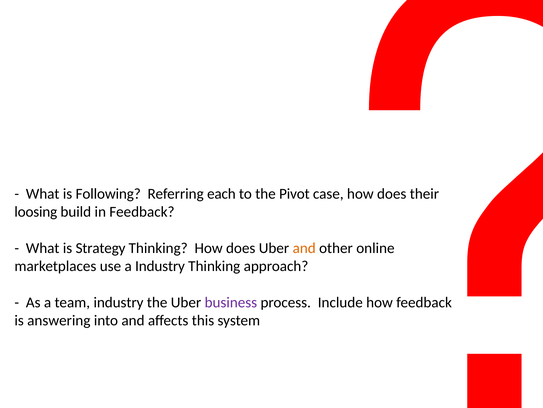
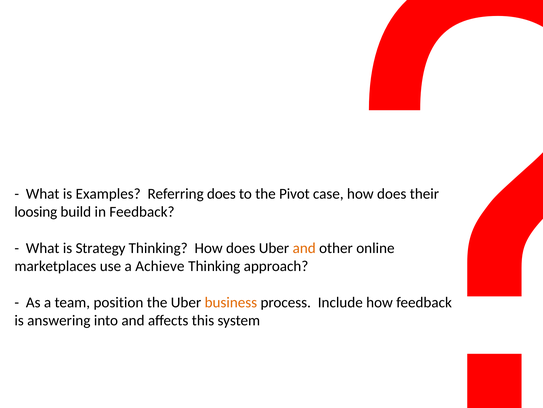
Following: Following -> Examples
Referring each: each -> does
a Industry: Industry -> Achieve
team industry: industry -> position
business colour: purple -> orange
